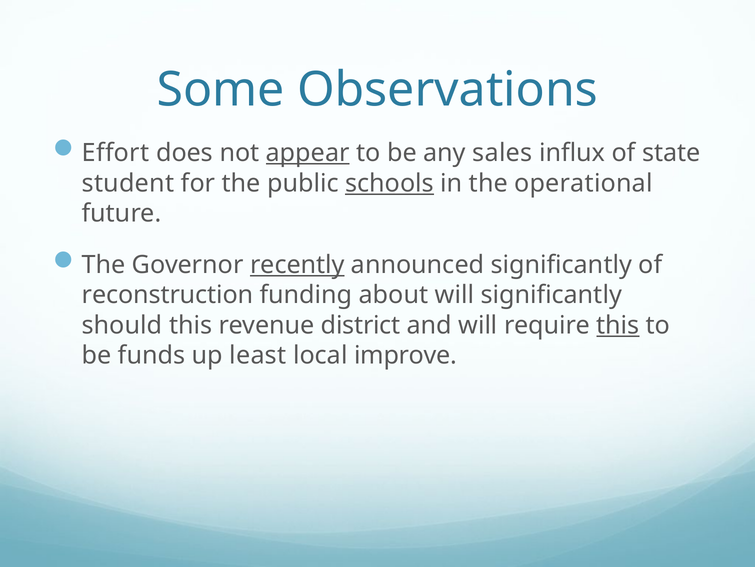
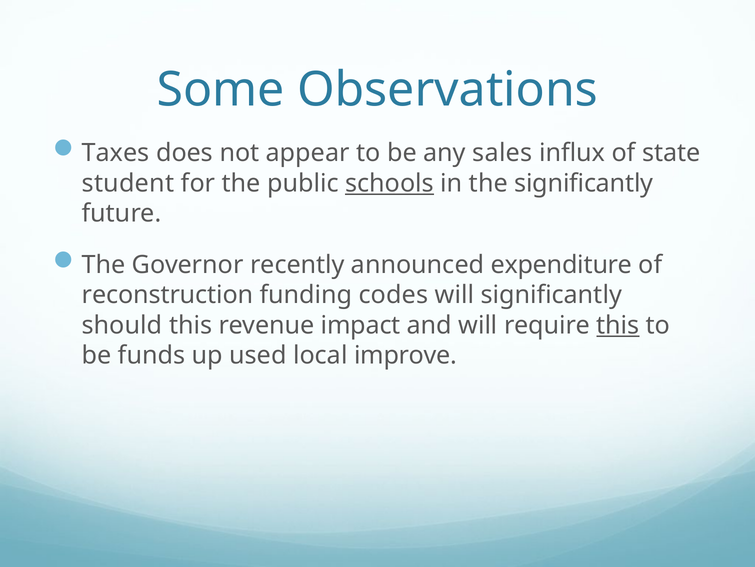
Effort: Effort -> Taxes
appear underline: present -> none
the operational: operational -> significantly
recently underline: present -> none
announced significantly: significantly -> expenditure
about: about -> codes
district: district -> impact
least: least -> used
